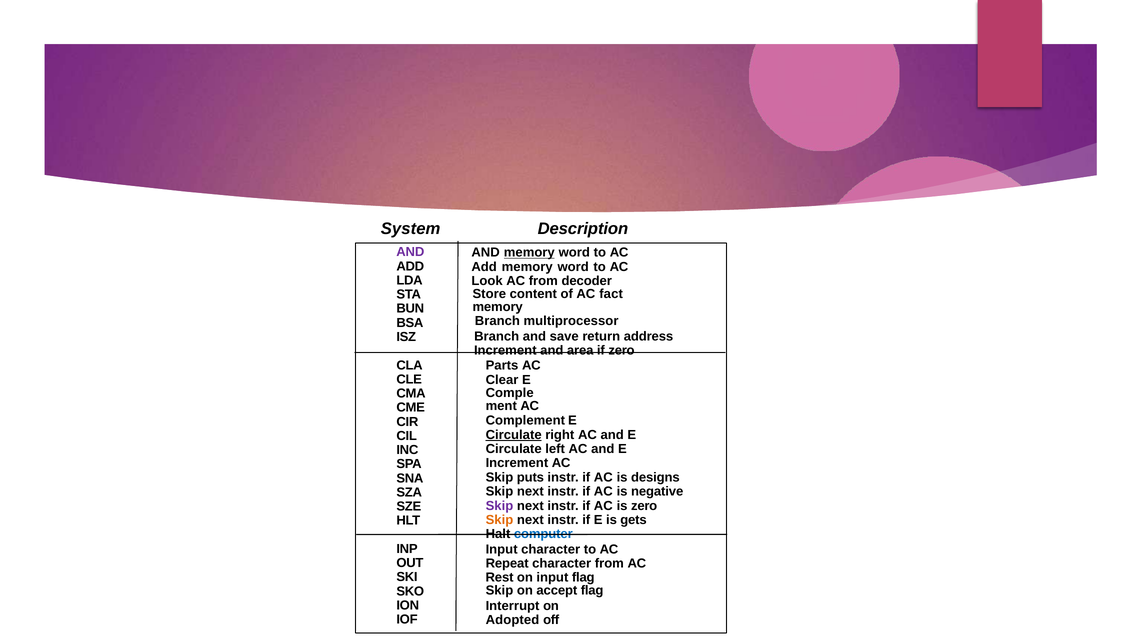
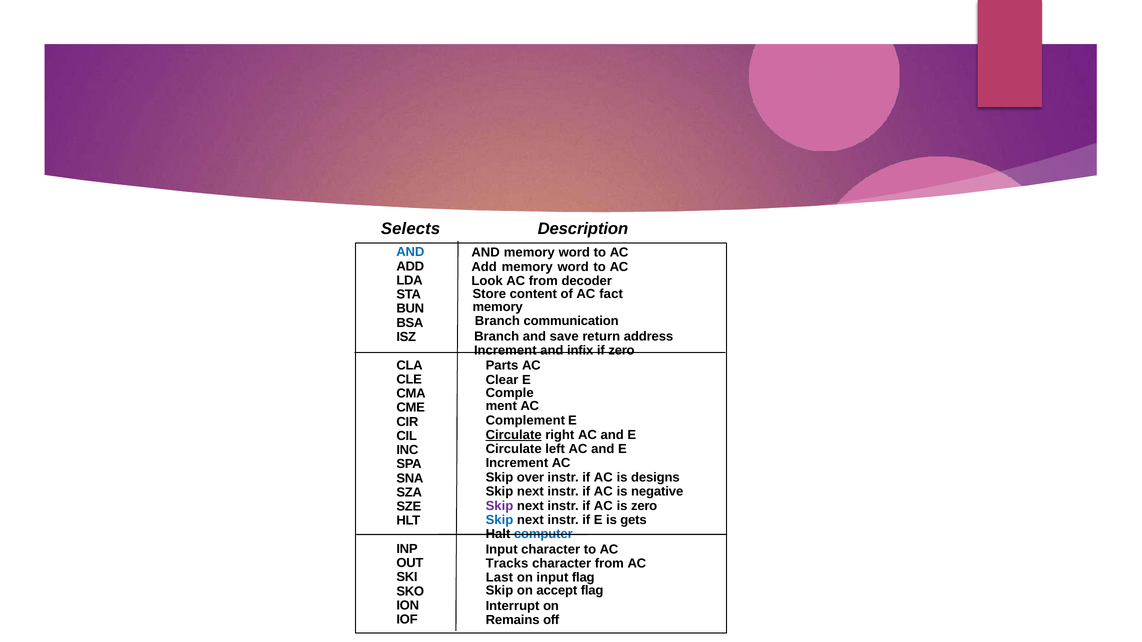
System: System -> Selects
AND at (410, 252) colour: purple -> blue
memory at (529, 253) underline: present -> none
multiprocessor: multiprocessor -> communication
area: area -> infix
puts: puts -> over
Skip at (499, 520) colour: orange -> blue
Repeat: Repeat -> Tracks
Rest: Rest -> Last
Adopted: Adopted -> Remains
